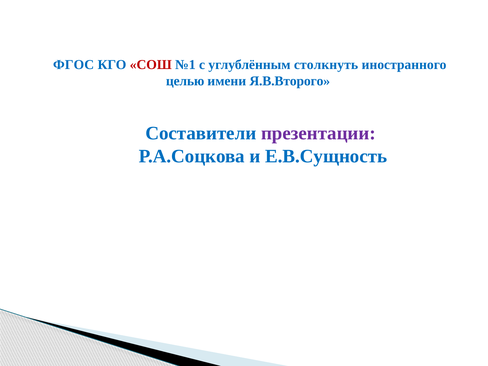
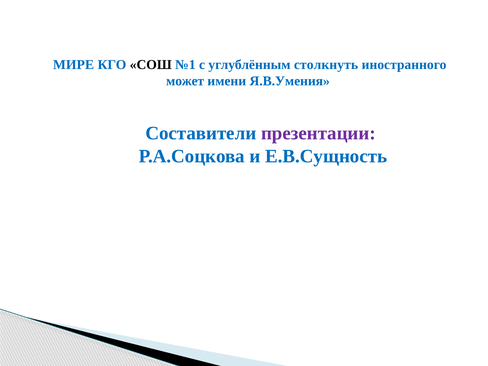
ФГОС: ФГОС -> МИРЕ
СОШ colour: red -> black
целью: целью -> может
Я.В.Второго: Я.В.Второго -> Я.В.Умения
